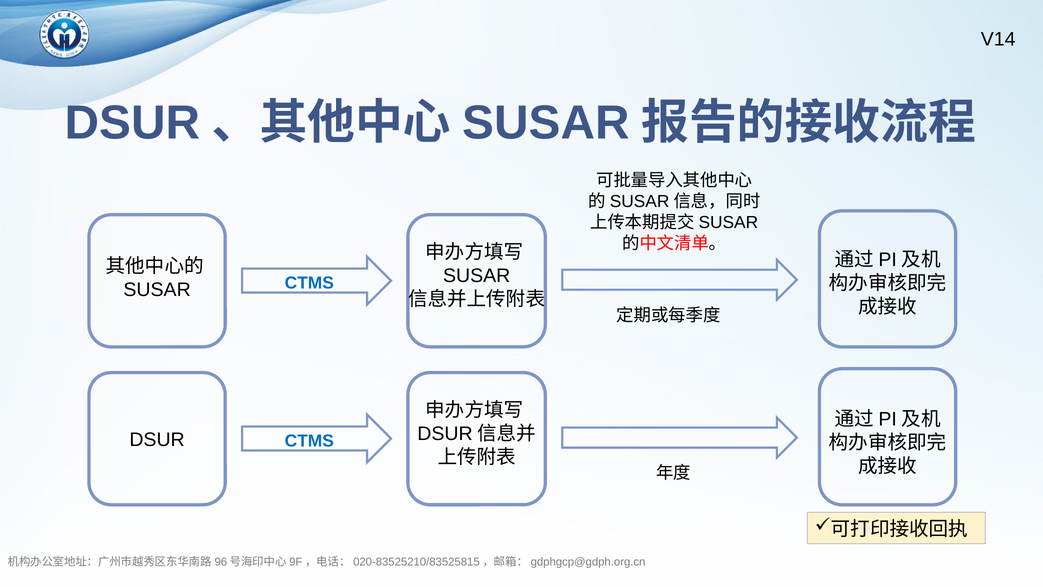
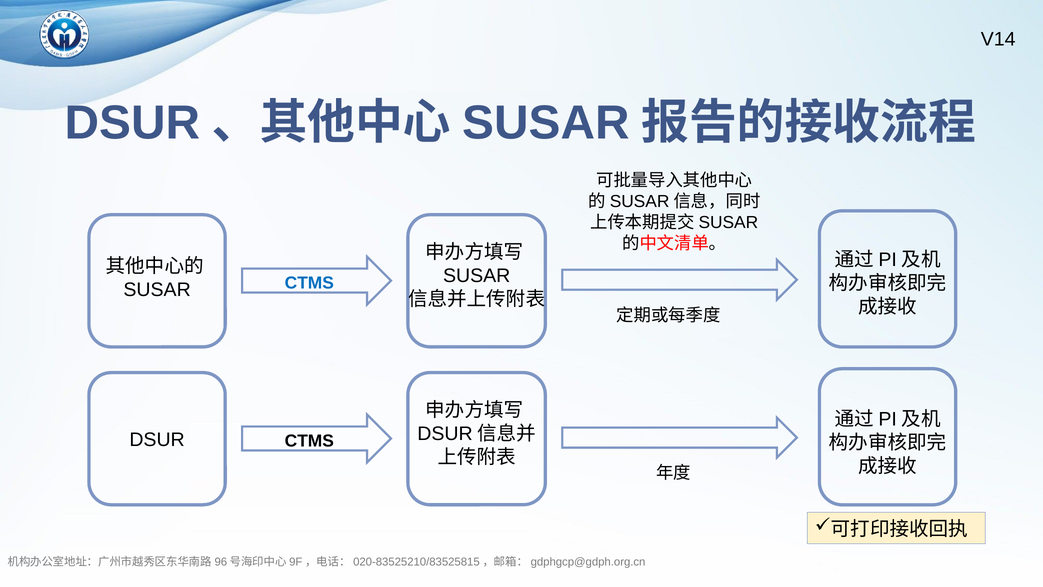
CTMS at (309, 441) colour: blue -> black
